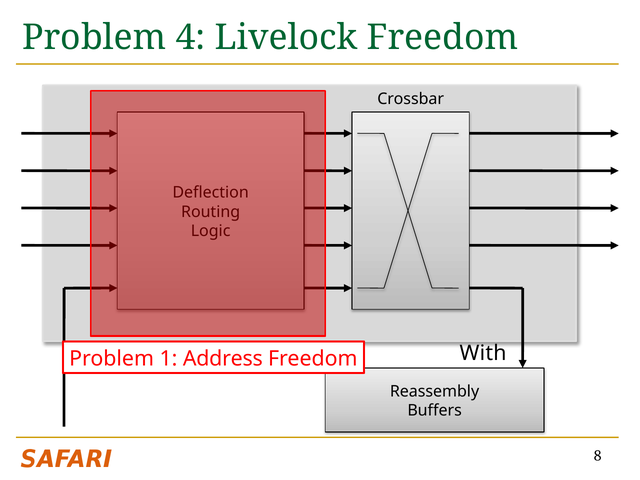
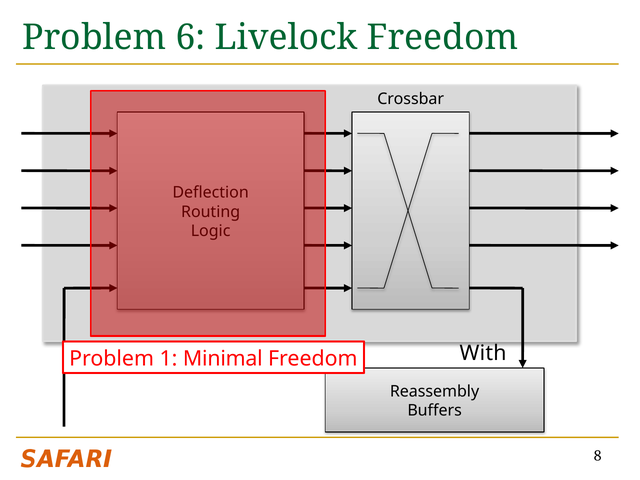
4: 4 -> 6
Address: Address -> Minimal
